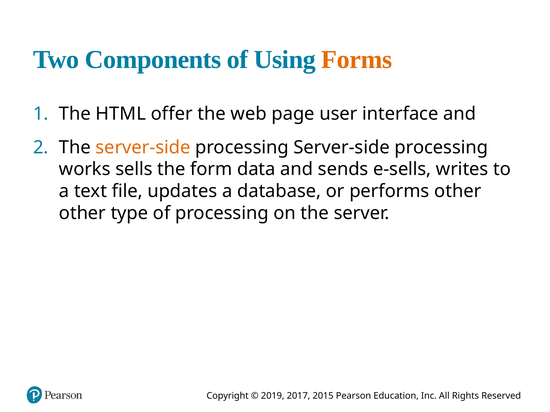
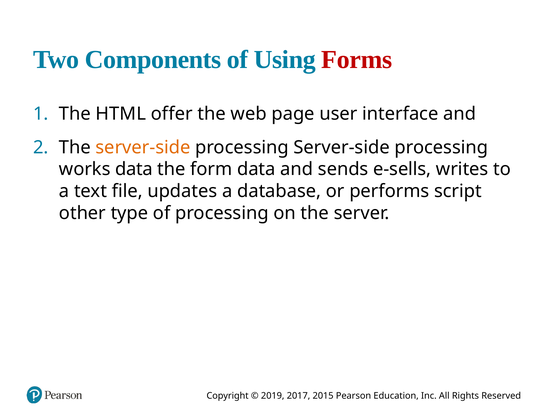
Forms colour: orange -> red
works sells: sells -> data
performs other: other -> script
